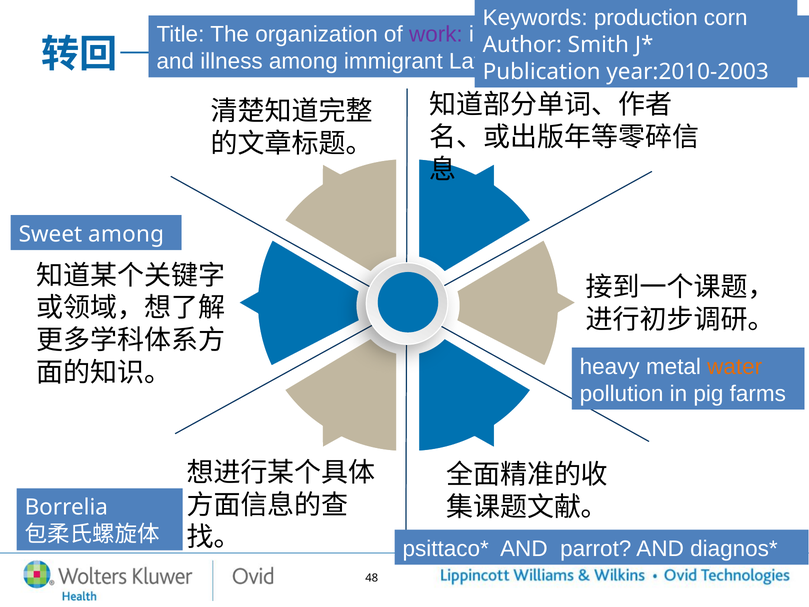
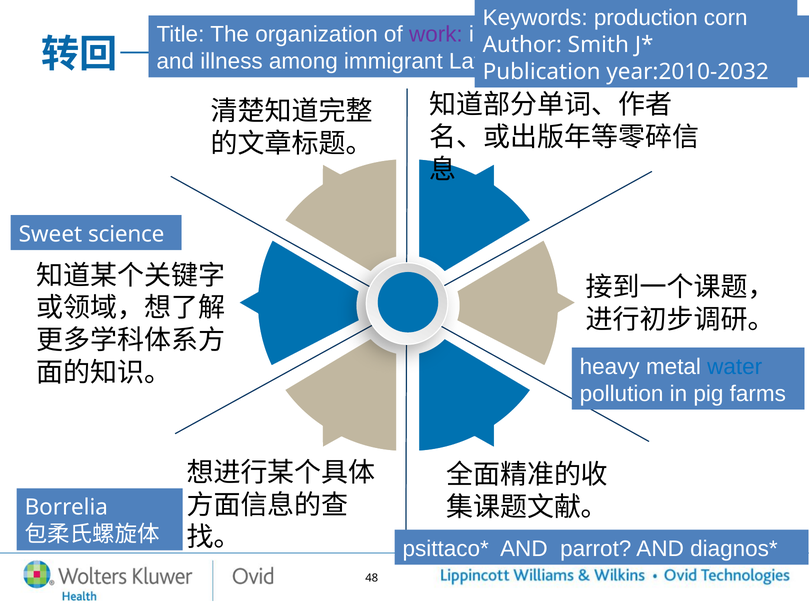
year:2010-2003: year:2010-2003 -> year:2010-2032
Sweet among: among -> science
water colour: orange -> blue
